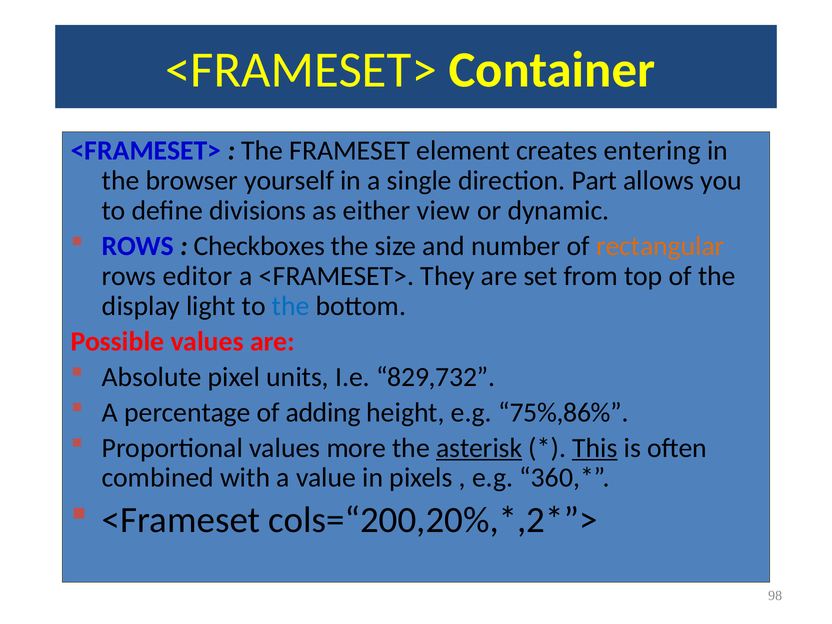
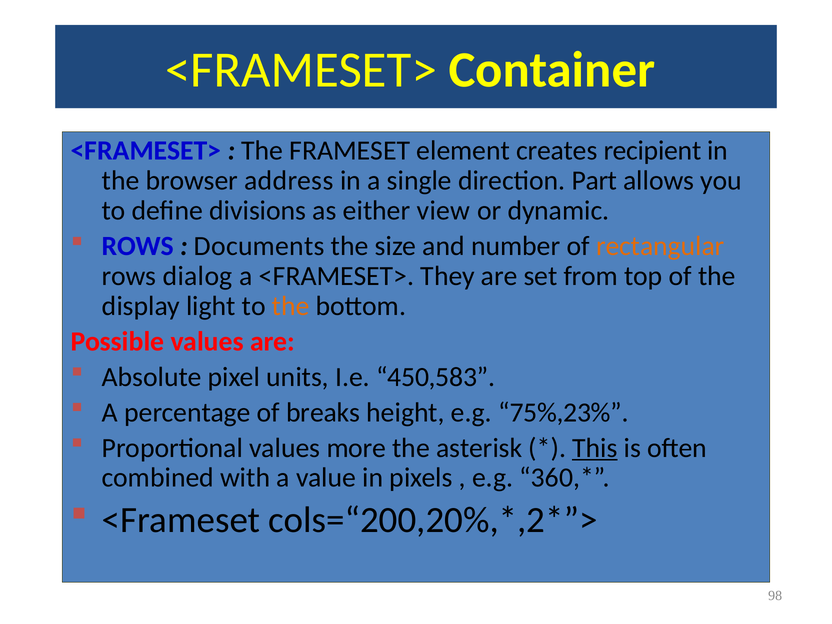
entering: entering -> recipient
yourself: yourself -> address
Checkboxes: Checkboxes -> Documents
editor: editor -> dialog
the at (291, 306) colour: blue -> orange
829,732: 829,732 -> 450,583
adding: adding -> breaks
75%,86%: 75%,86% -> 75%,23%
asterisk underline: present -> none
